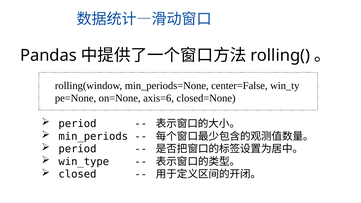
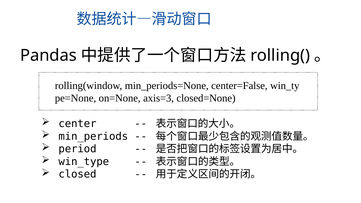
axis=6: axis=6 -> axis=3
period at (77, 124): period -> center
